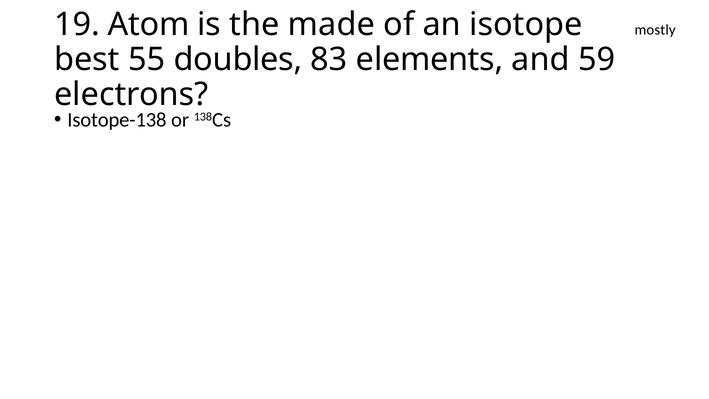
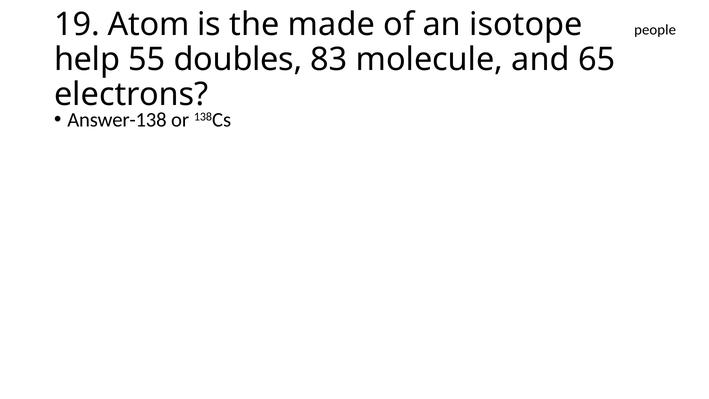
mostly: mostly -> people
best: best -> help
elements: elements -> molecule
59: 59 -> 65
Isotope-138: Isotope-138 -> Answer-138
